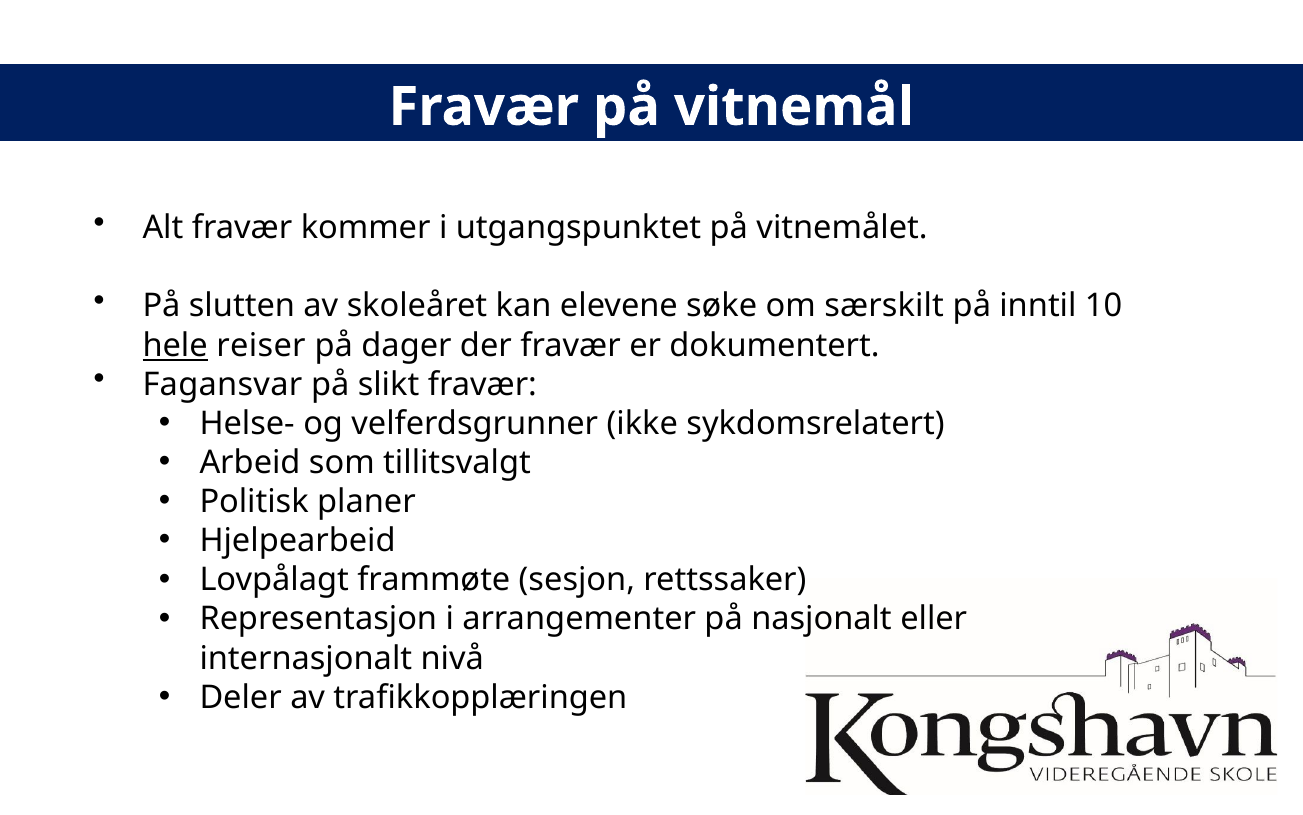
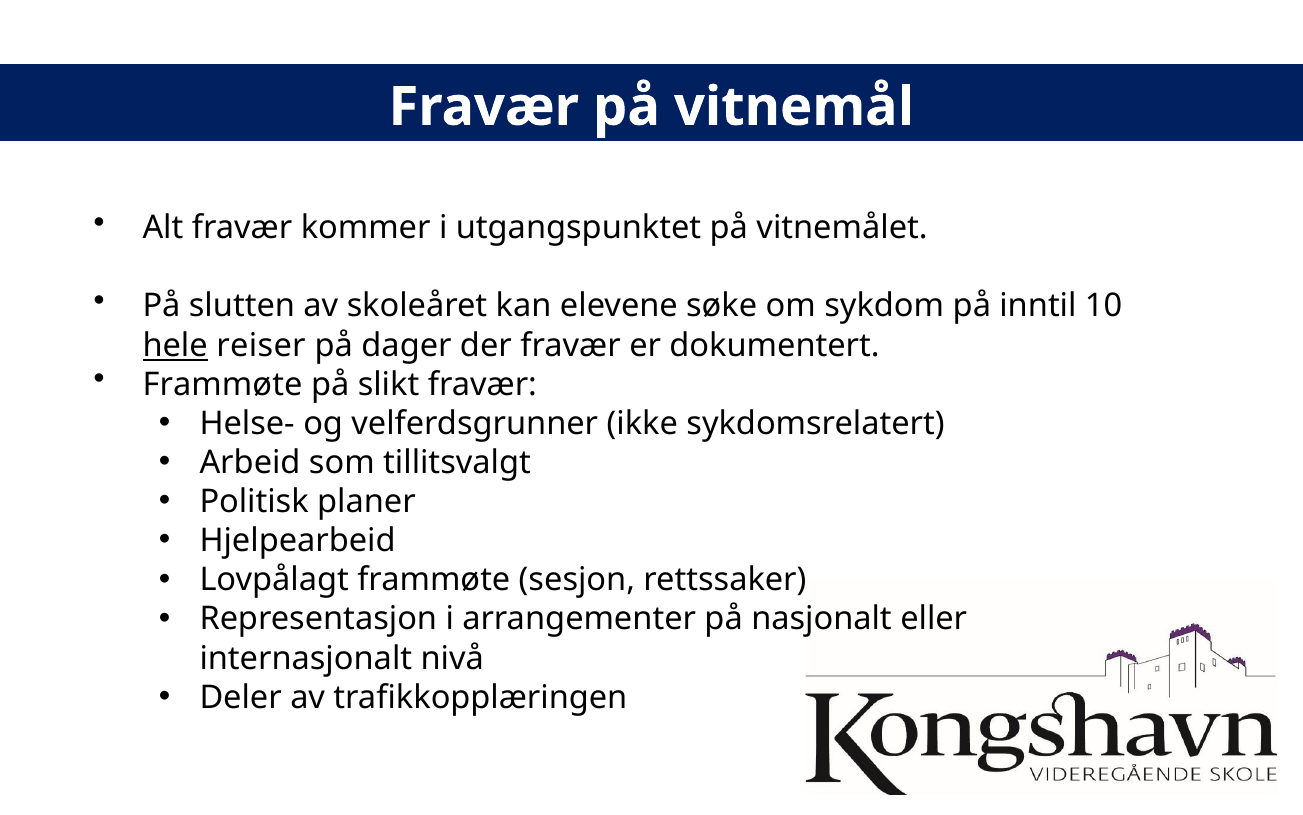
særskilt: særskilt -> sykdom
Fagansvar at (222, 384): Fagansvar -> Frammøte
